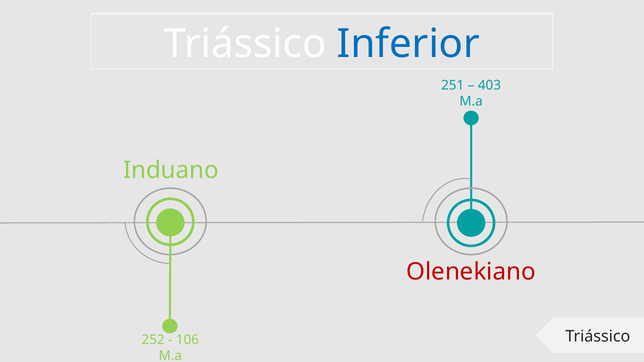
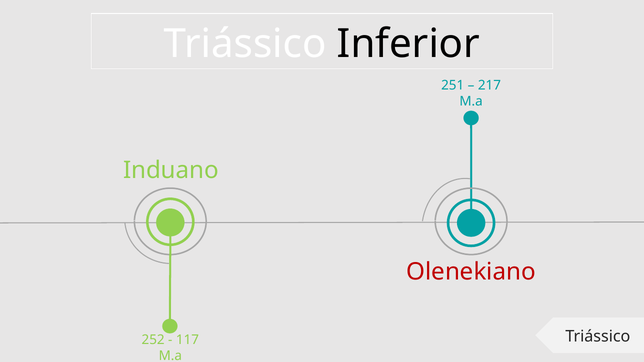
Inferior colour: blue -> black
403: 403 -> 217
106: 106 -> 117
